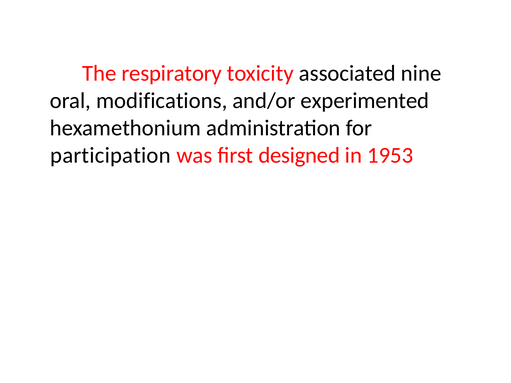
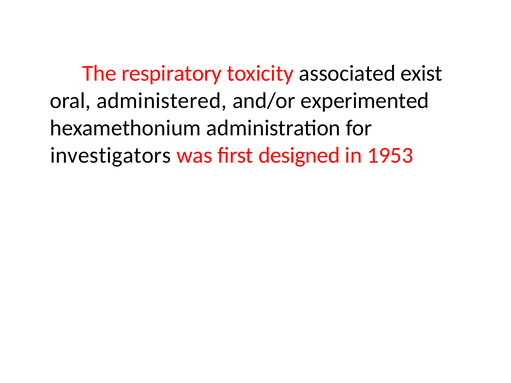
nine: nine -> exist
modifications: modifications -> administered
participation: participation -> investigators
